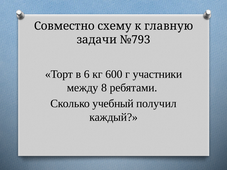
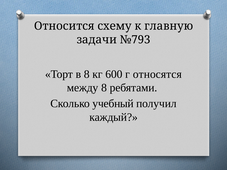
Совместно: Совместно -> Относится
в 6: 6 -> 8
участники: участники -> относятся
